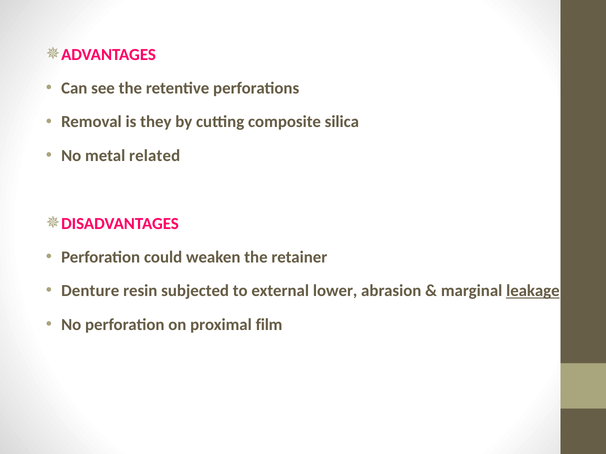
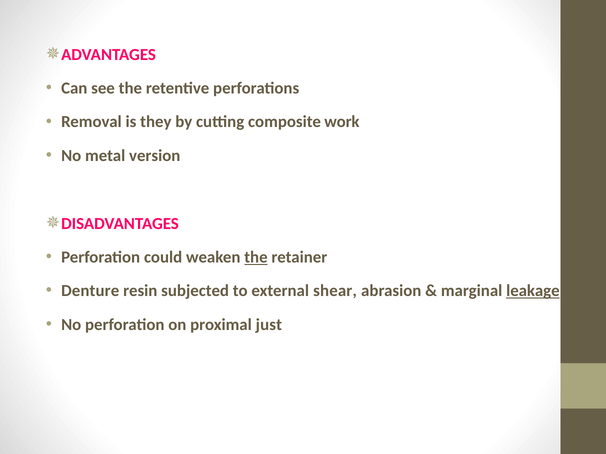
silica: silica -> work
related: related -> version
the at (256, 258) underline: none -> present
lower: lower -> shear
film: film -> just
